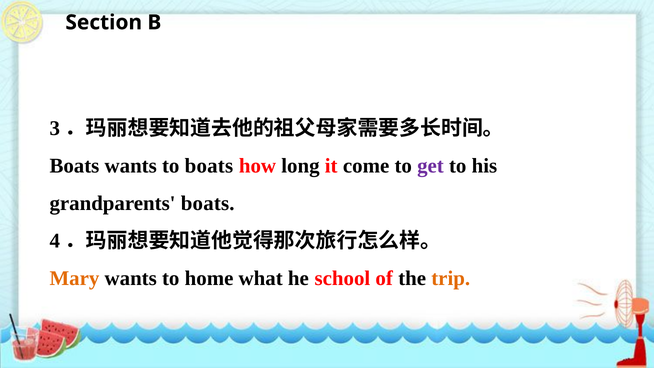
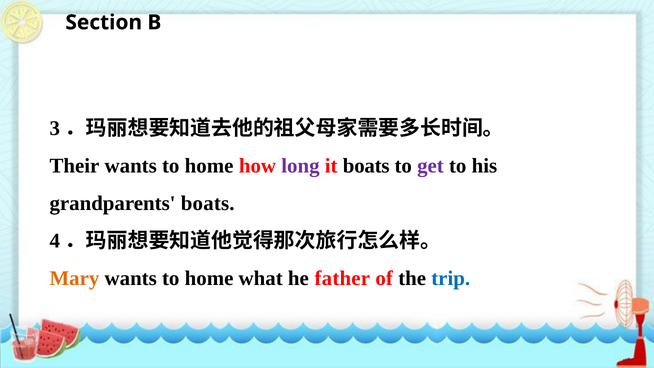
Boats at (74, 166): Boats -> Their
boats at (209, 166): boats -> home
long colour: black -> purple
it come: come -> boats
school: school -> father
trip colour: orange -> blue
